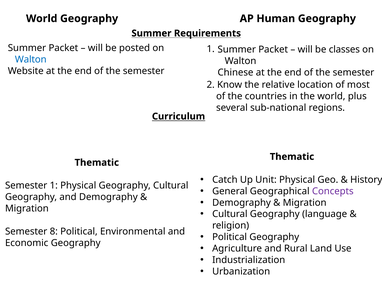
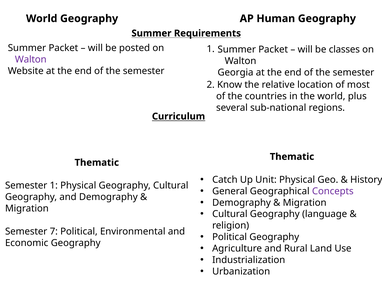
Walton at (31, 59) colour: blue -> purple
Chinese: Chinese -> Georgia
8: 8 -> 7
